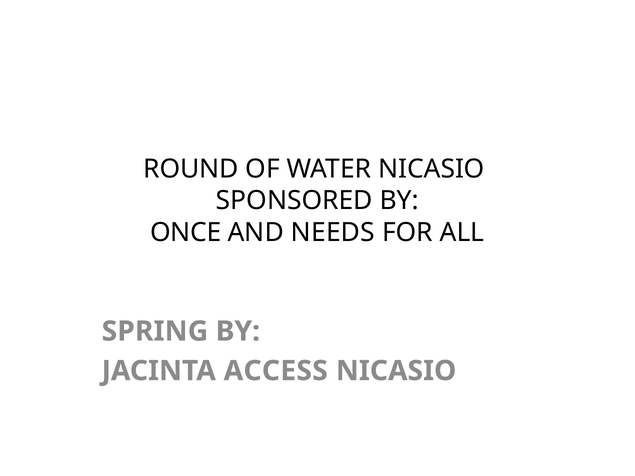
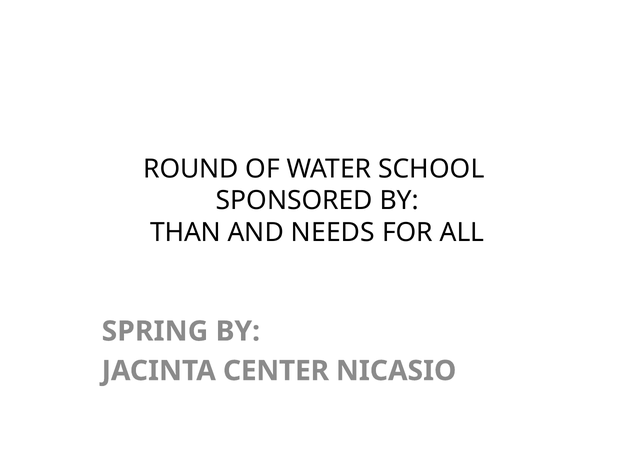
WATER NICASIO: NICASIO -> SCHOOL
ONCE: ONCE -> THAN
ACCESS: ACCESS -> CENTER
